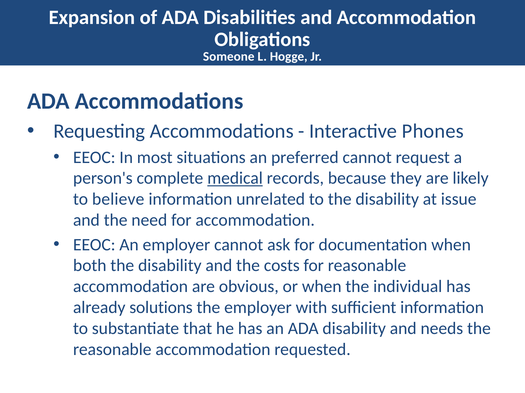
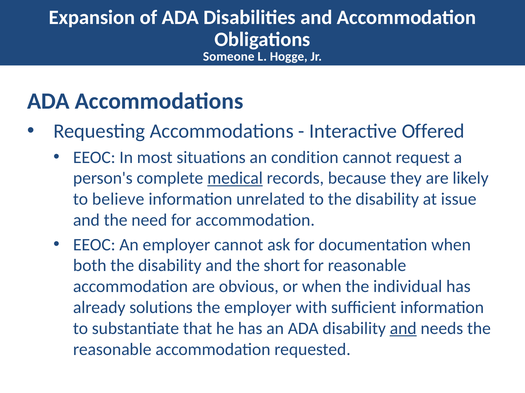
Phones: Phones -> Offered
preferred: preferred -> condition
costs: costs -> short
and at (403, 329) underline: none -> present
